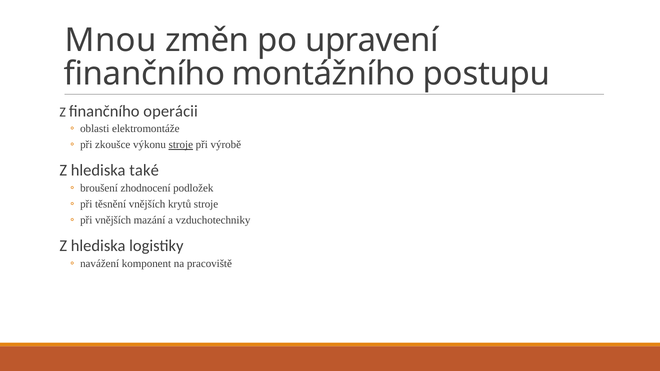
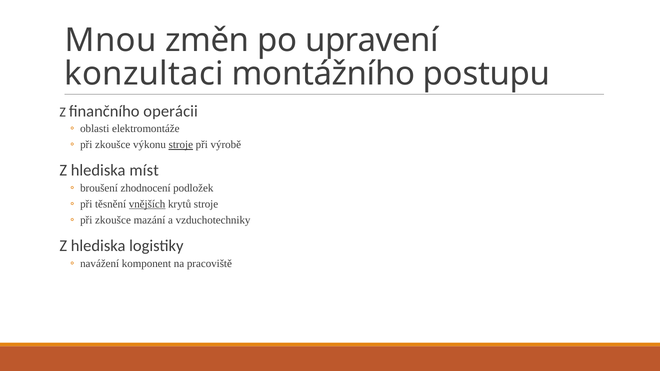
finančního at (144, 74): finančního -> konzultaci
také: také -> míst
vnějších at (147, 204) underline: none -> present
vnějších at (113, 220): vnějších -> zkoušce
